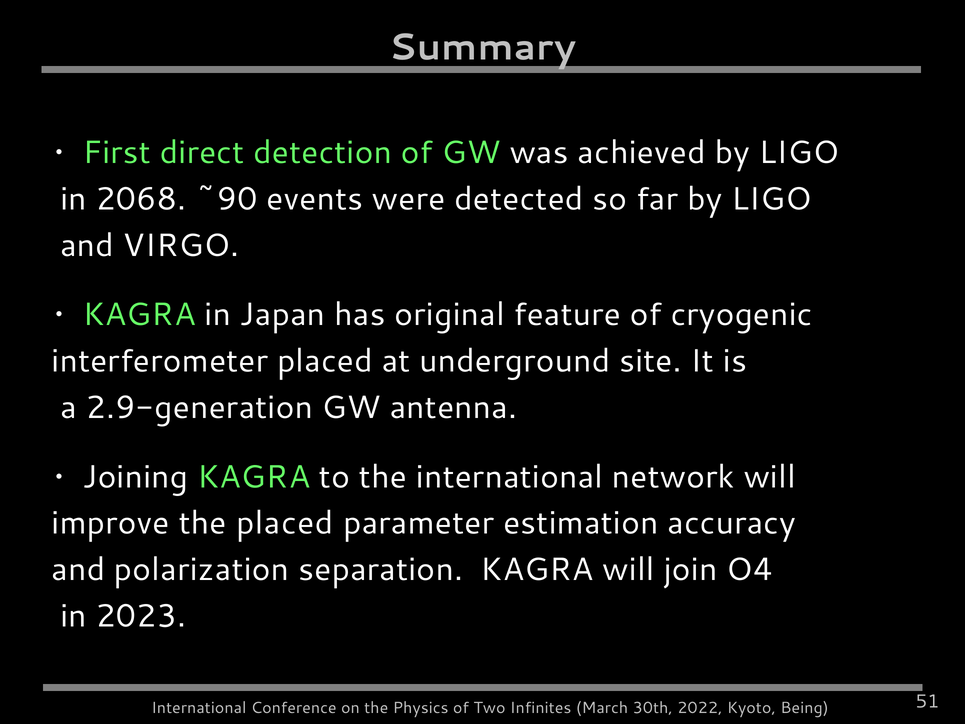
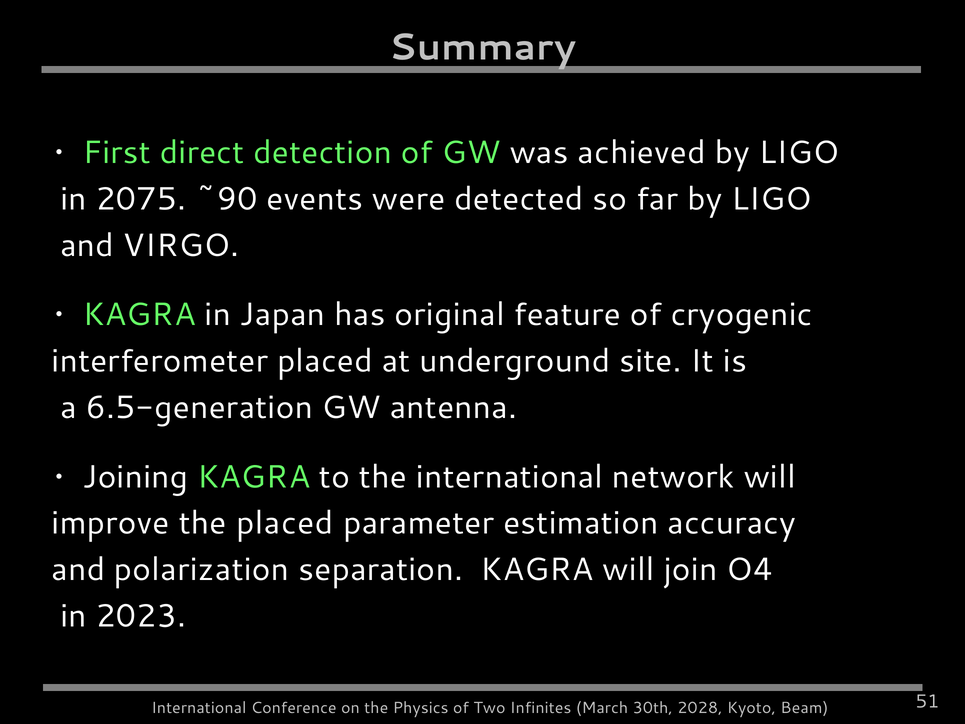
2068: 2068 -> 2075
2.9-generation: 2.9-generation -> 6.5-generation
2022: 2022 -> 2028
Being: Being -> Beam
